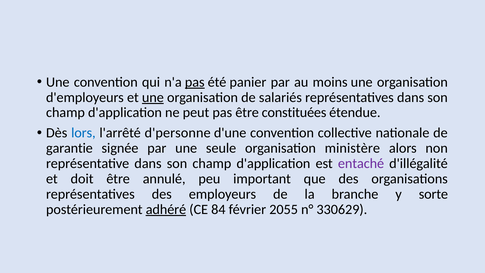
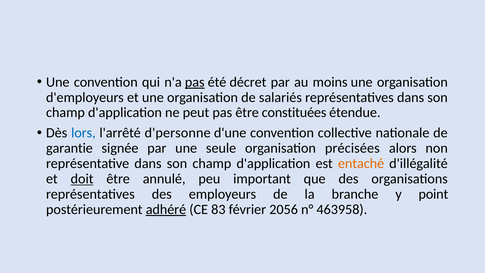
panier: panier -> décret
une at (153, 97) underline: present -> none
ministère: ministère -> précisées
entaché colour: purple -> orange
doit underline: none -> present
sorte: sorte -> point
84: 84 -> 83
2055: 2055 -> 2056
330629: 330629 -> 463958
